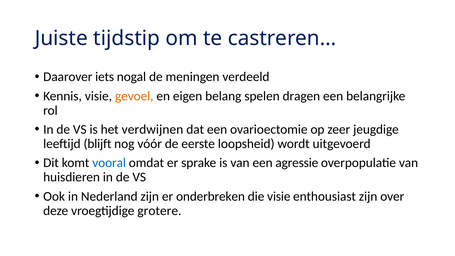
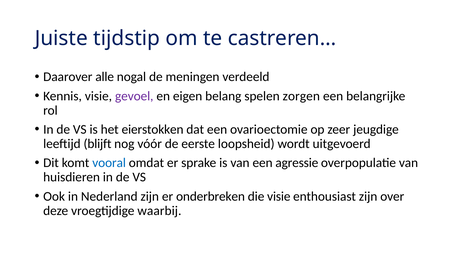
iets: iets -> alle
gevoel colour: orange -> purple
dragen: dragen -> zorgen
verdwijnen: verdwijnen -> eierstokken
grotere: grotere -> waarbij
